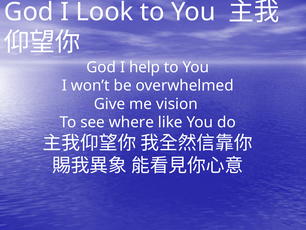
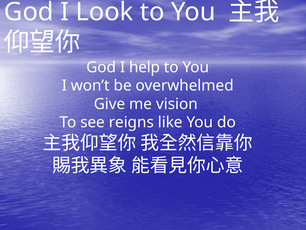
where: where -> reigns
